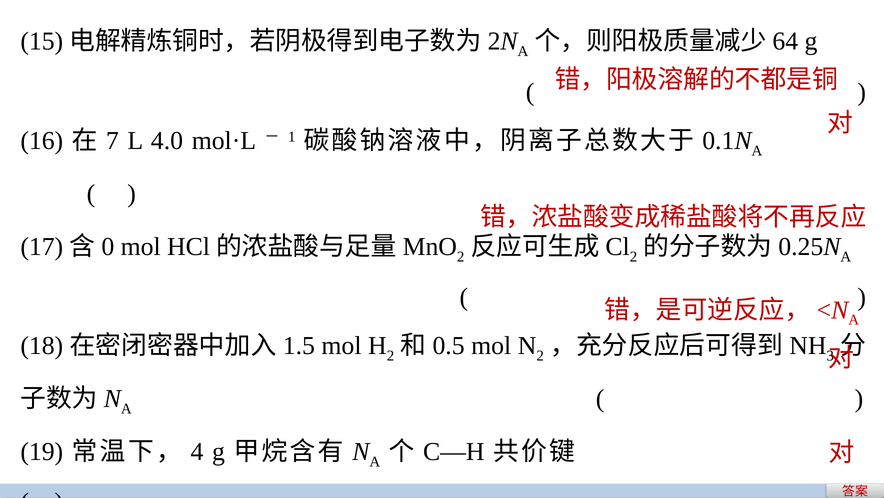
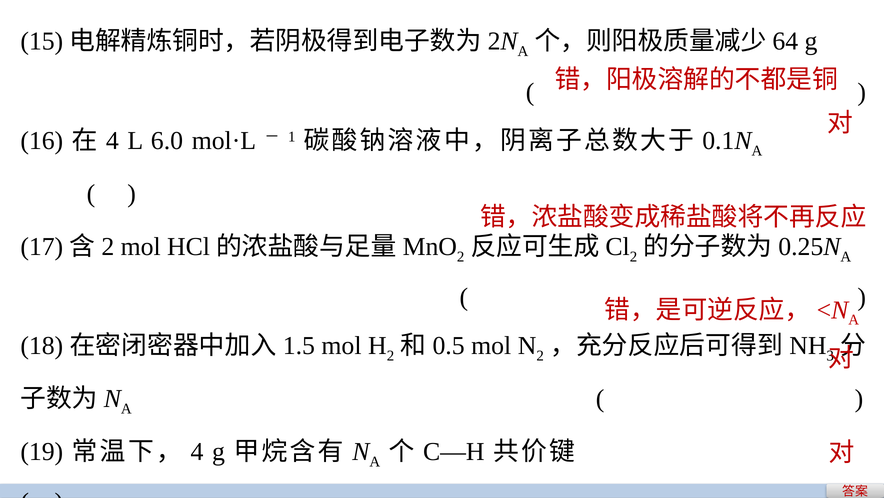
7 at (112, 141): 7 -> 4
4.0: 4.0 -> 6.0
0 at (108, 246): 0 -> 2
